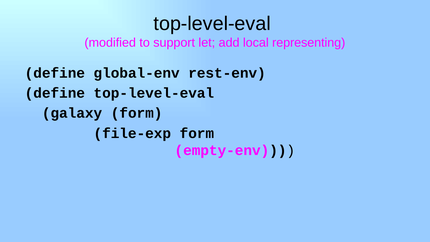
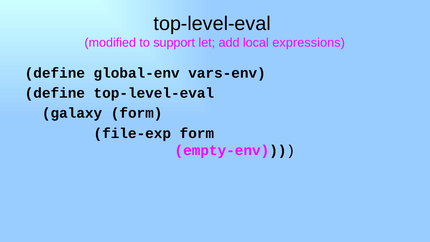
representing: representing -> expressions
rest-env: rest-env -> vars-env
